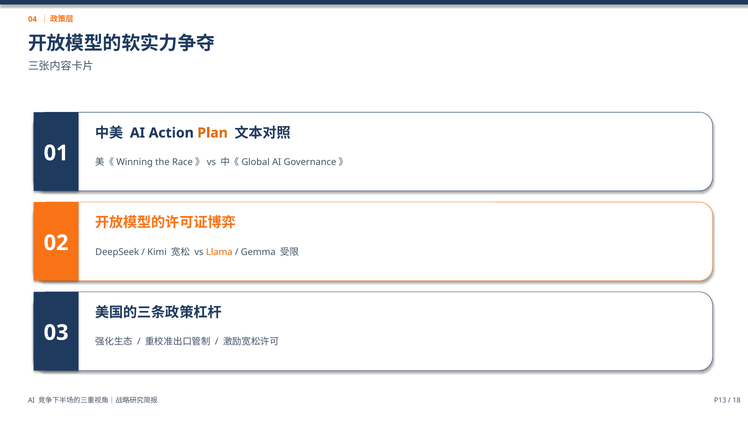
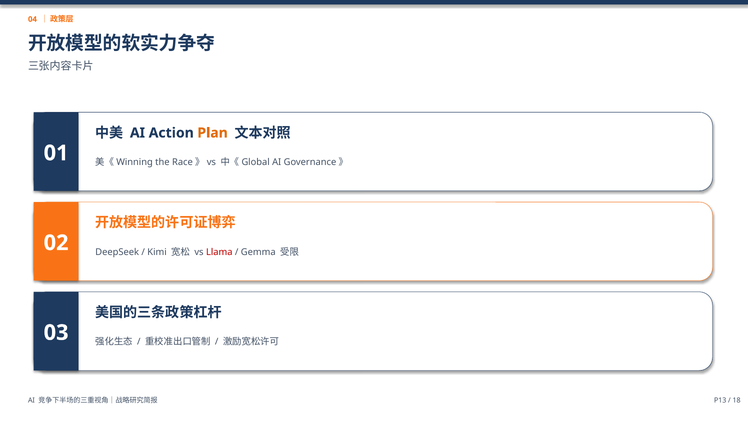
Llama colour: orange -> red
